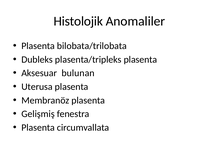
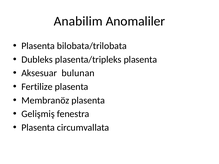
Histolojik: Histolojik -> Anabilim
Uterusa: Uterusa -> Fertilize
